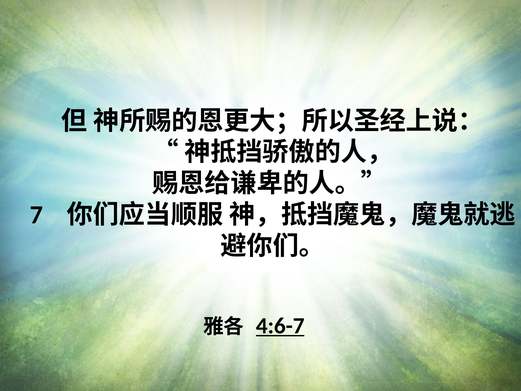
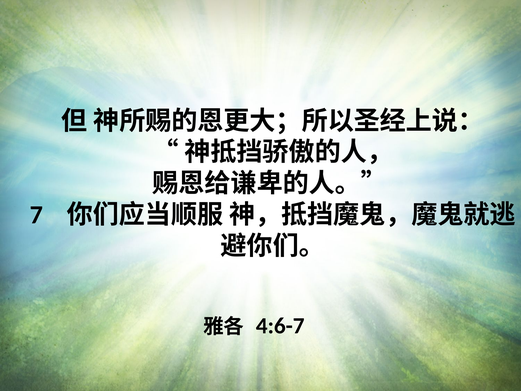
4:6-7 underline: present -> none
